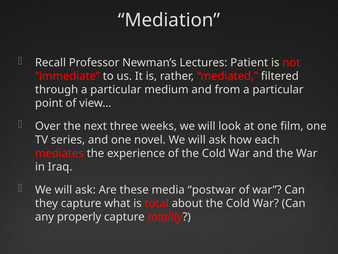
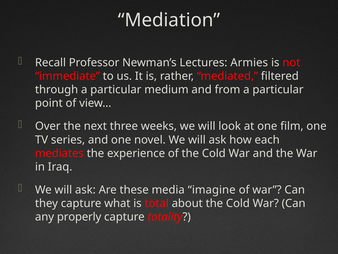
Patient: Patient -> Armies
postwar: postwar -> imagine
